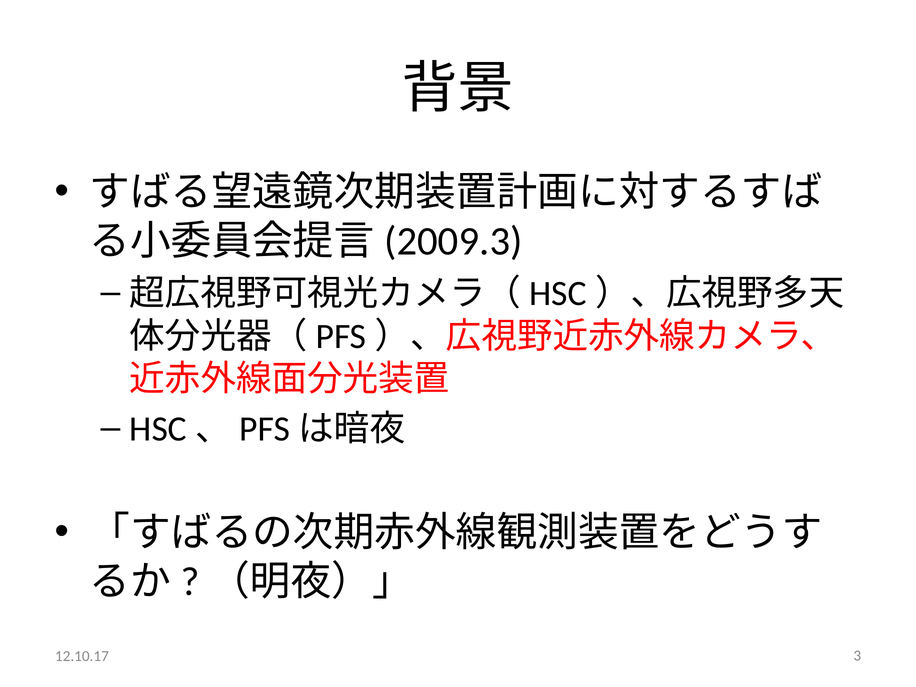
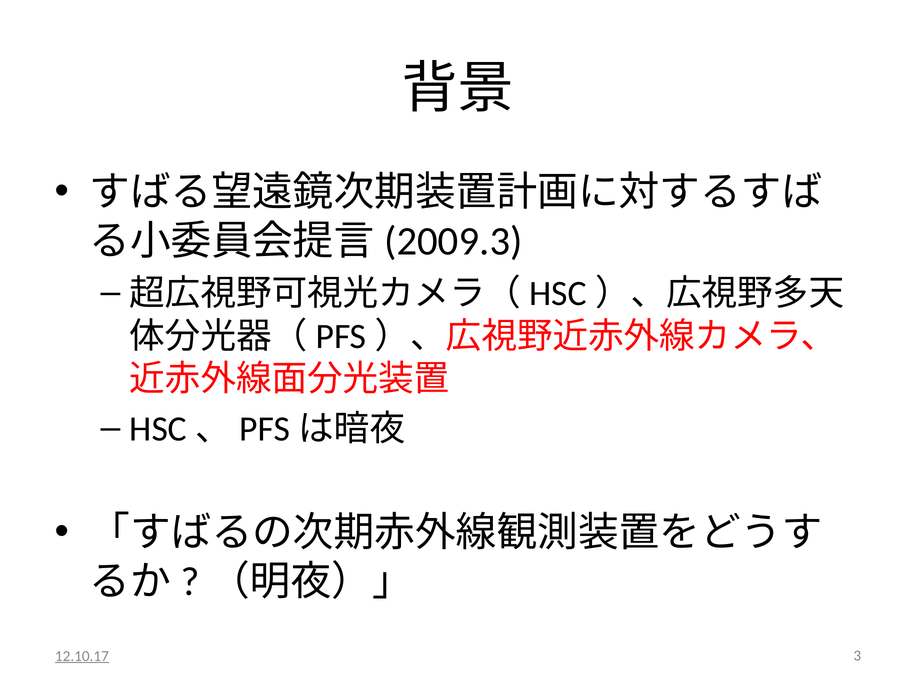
12.10.17 underline: none -> present
